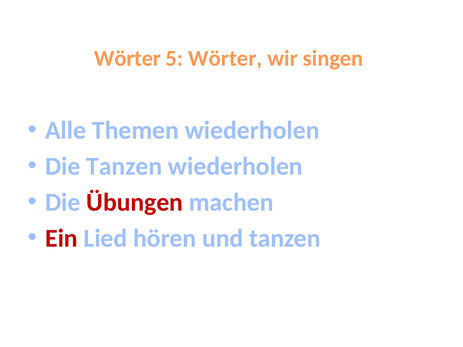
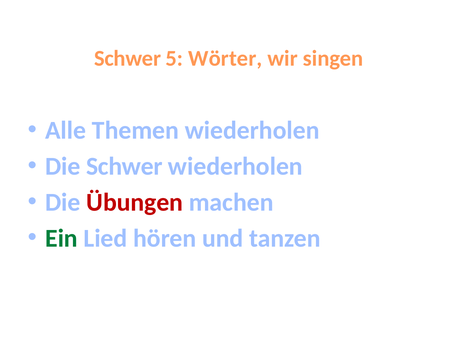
Wörter at (128, 58): Wörter -> Schwer
Die Tanzen: Tanzen -> Schwer
Ein colour: red -> green
